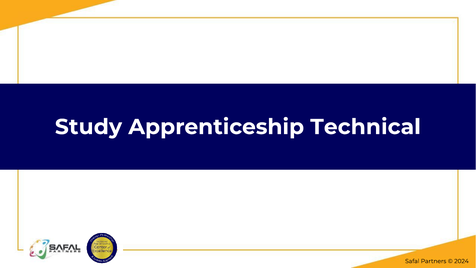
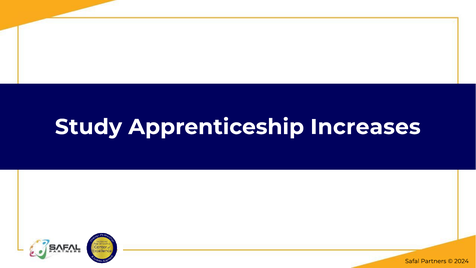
Technical: Technical -> Increases
